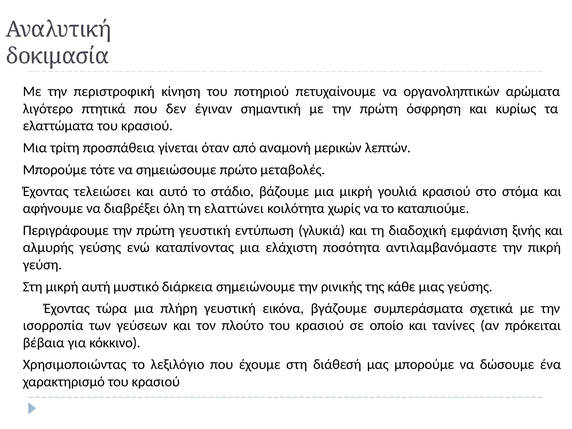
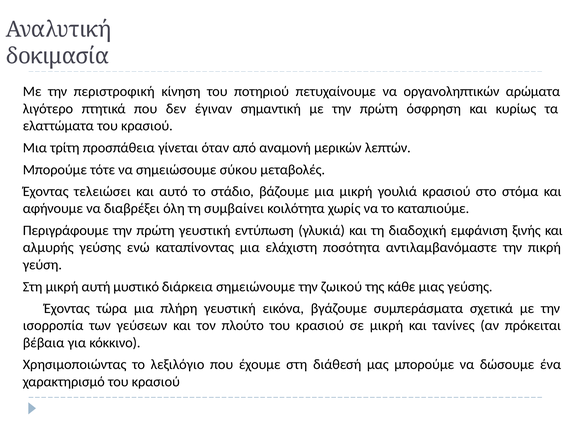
πρώτο: πρώτο -> σύκου
ελαττώνει: ελαττώνει -> συμβαίνει
ρινικής: ρινικής -> ζωικού
σε οποίο: οποίο -> μικρή
